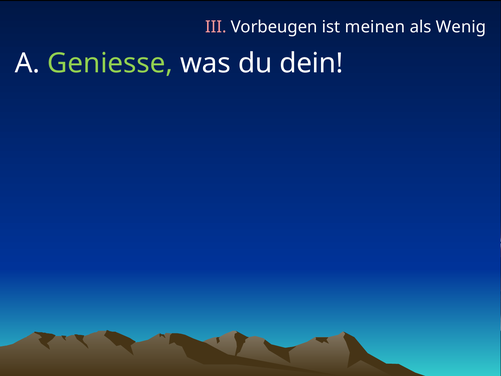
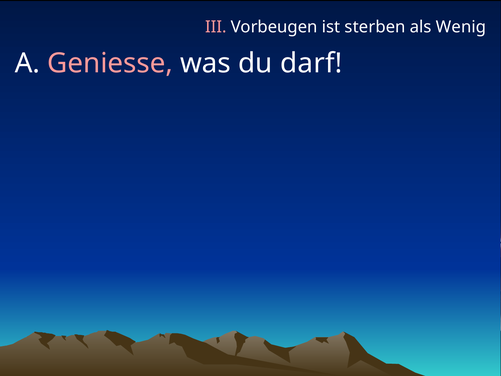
meinen: meinen -> sterben
Geniesse colour: light green -> pink
dein: dein -> darf
